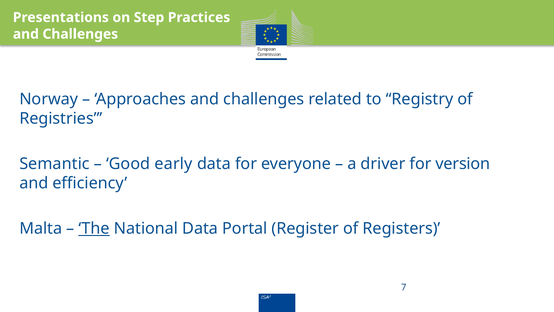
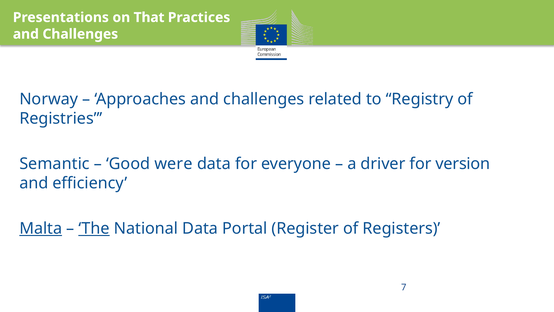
Step: Step -> That
early: early -> were
Malta underline: none -> present
